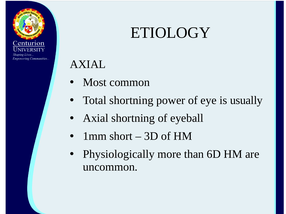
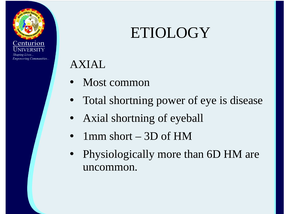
usually: usually -> disease
